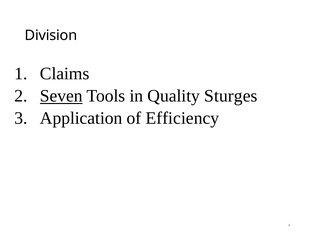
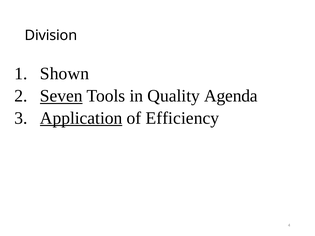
Claims: Claims -> Shown
Sturges: Sturges -> Agenda
Application underline: none -> present
